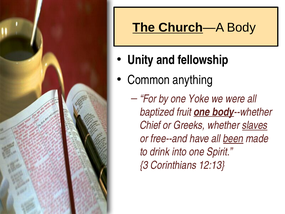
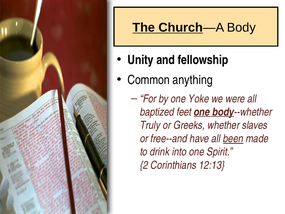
fruit: fruit -> feet
Chief: Chief -> Truly
slaves underline: present -> none
3: 3 -> 2
